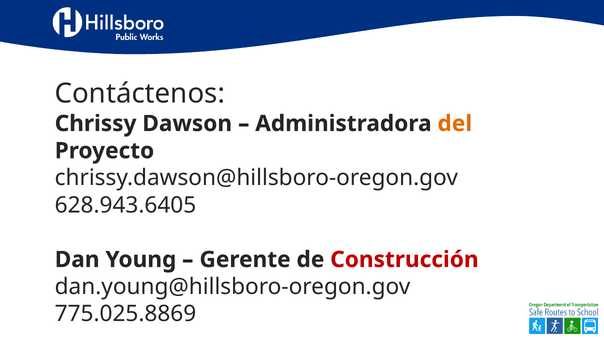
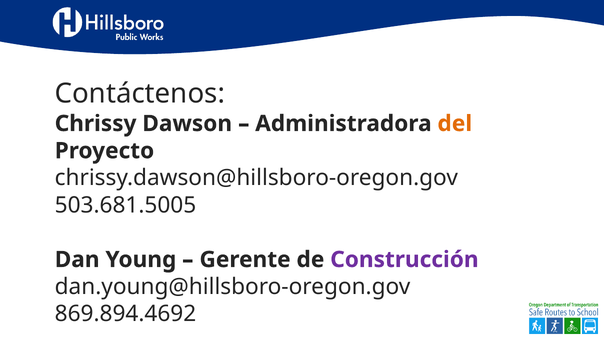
628.943.6405: 628.943.6405 -> 503.681.5005
Construcción colour: red -> purple
775.025.8869: 775.025.8869 -> 869.894.4692
